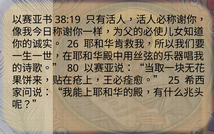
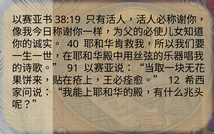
26: 26 -> 40
80: 80 -> 91
25: 25 -> 12
